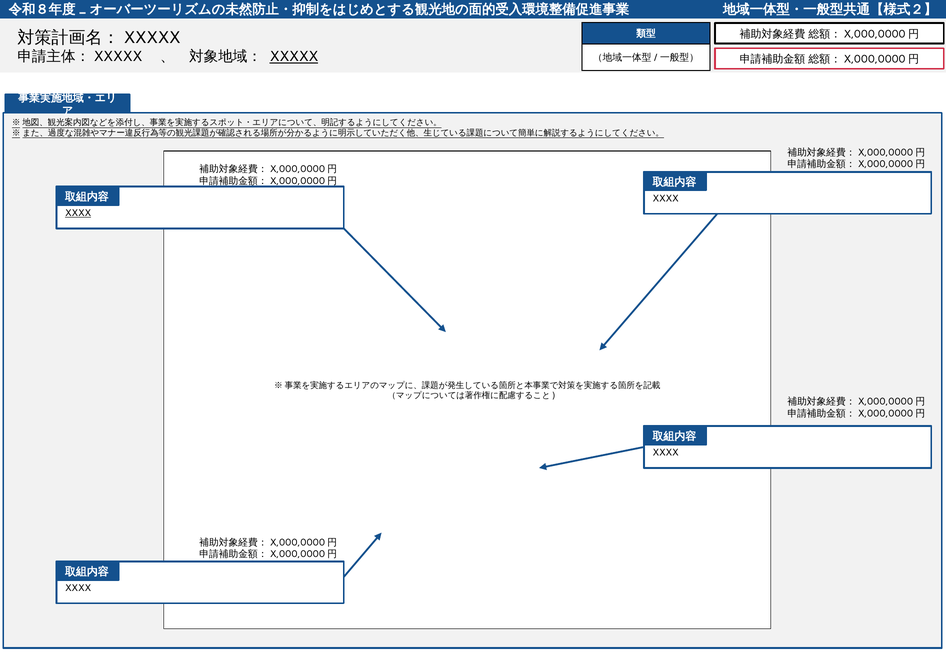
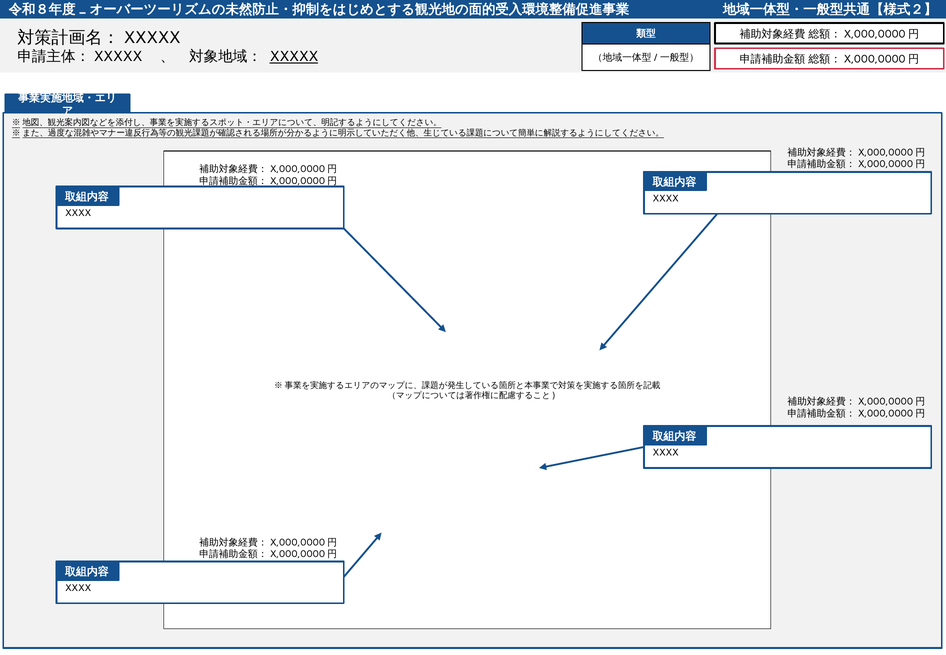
XXXX at (78, 213) underline: present -> none
